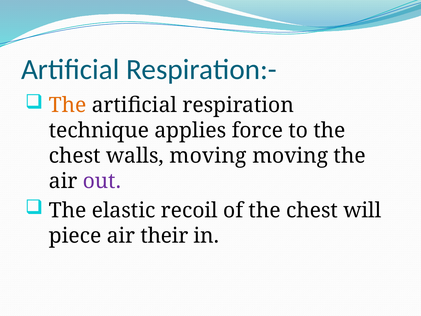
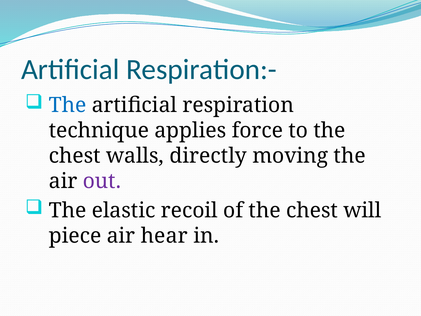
The at (68, 105) colour: orange -> blue
walls moving: moving -> directly
their: their -> hear
